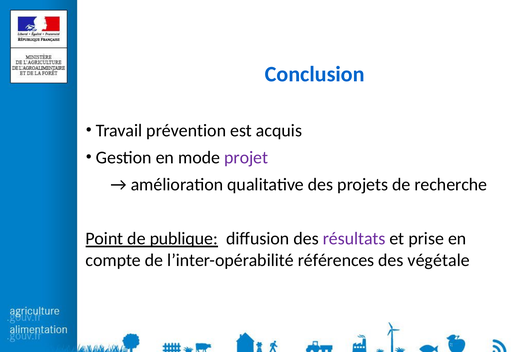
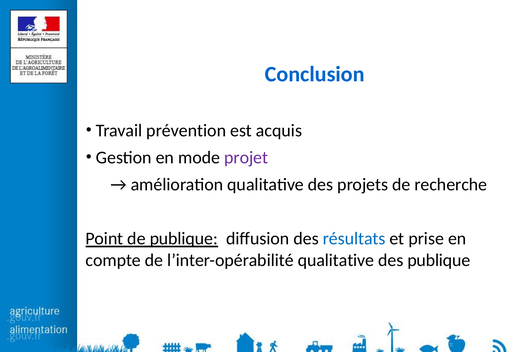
résultats colour: purple -> blue
l’inter-opérabilité références: références -> qualitative
des végétale: végétale -> publique
